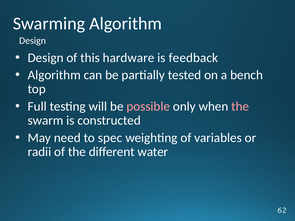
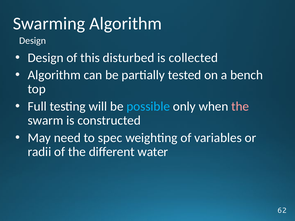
hardware: hardware -> disturbed
feedback: feedback -> collected
possible colour: pink -> light blue
